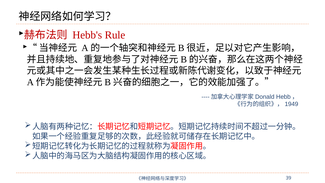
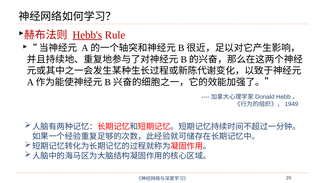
Hebb's underline: none -> present
